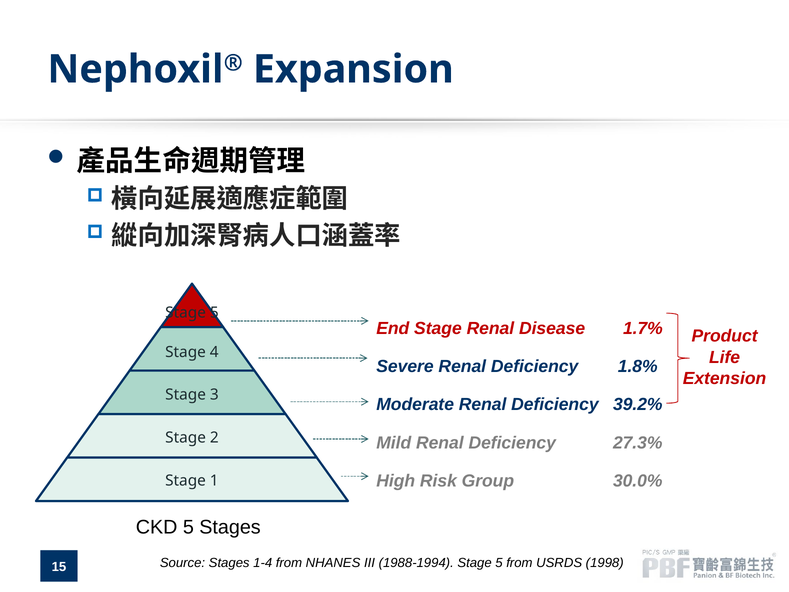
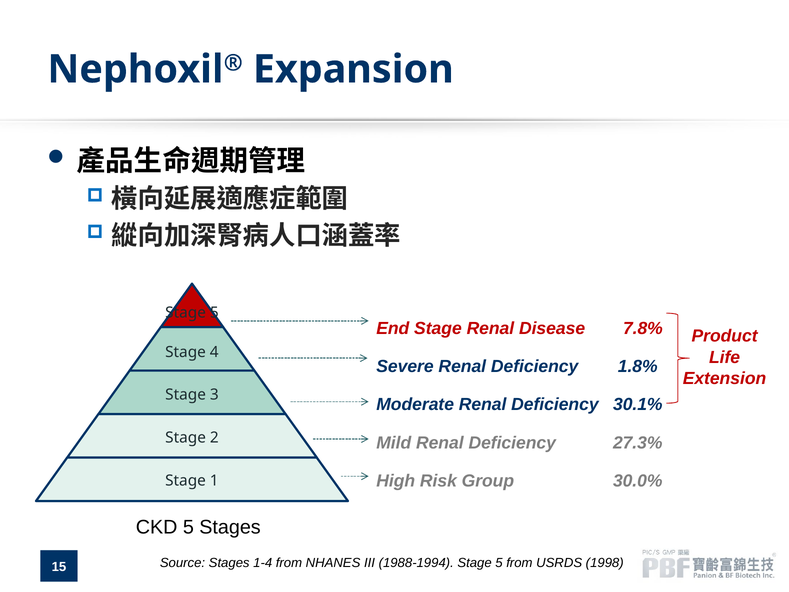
1.7%: 1.7% -> 7.8%
39.2%: 39.2% -> 30.1%
